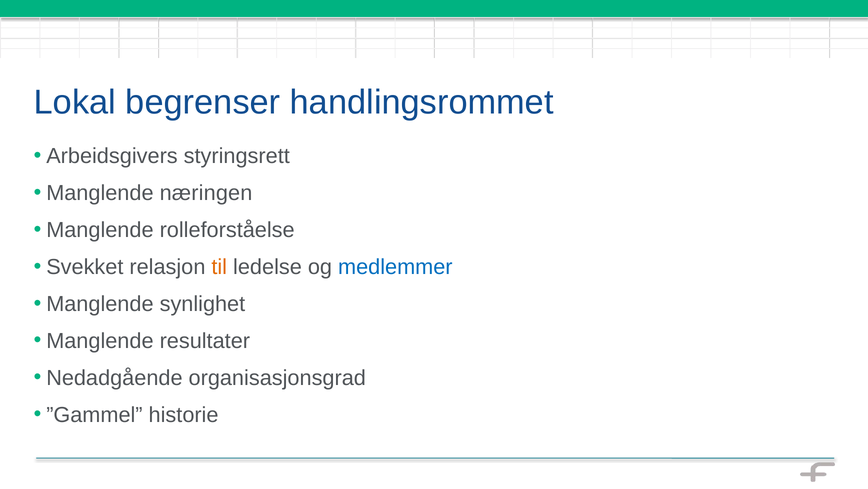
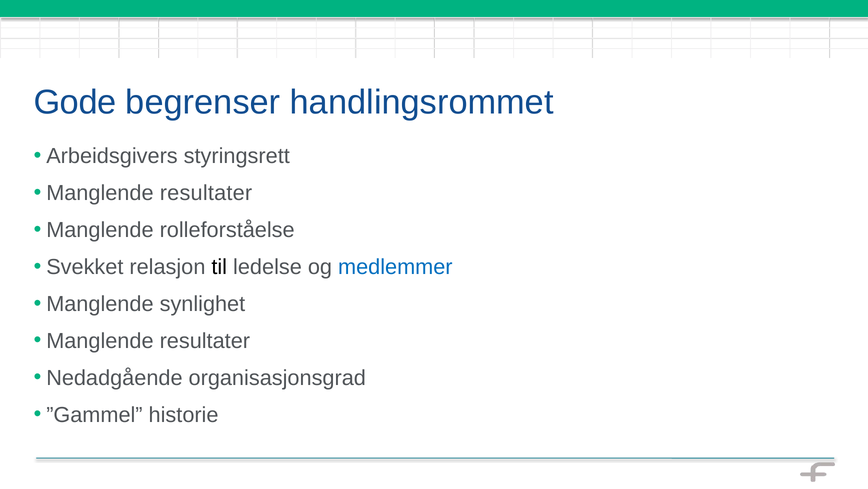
Lokal: Lokal -> Gode
næringen at (206, 193): næringen -> resultater
til colour: orange -> black
